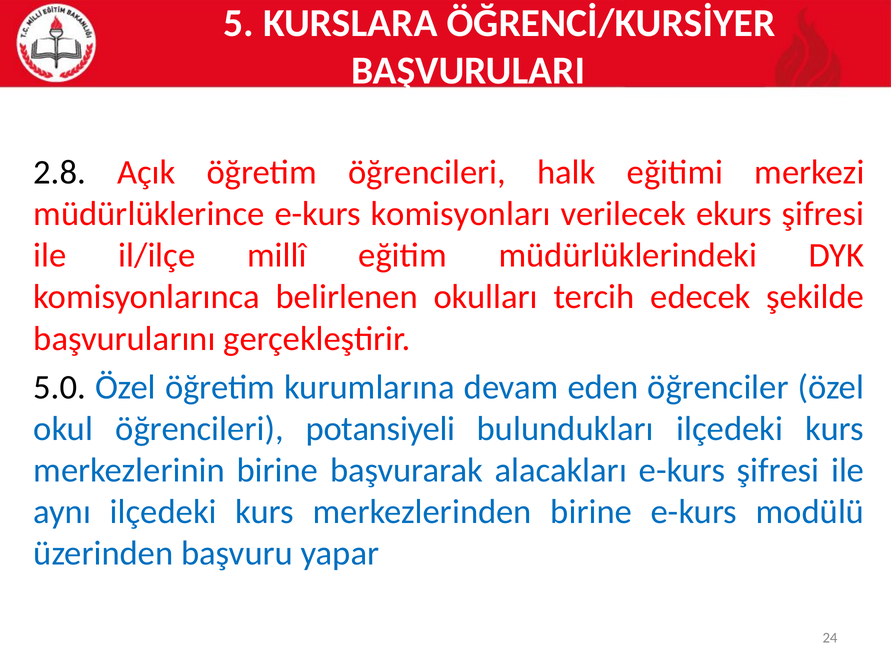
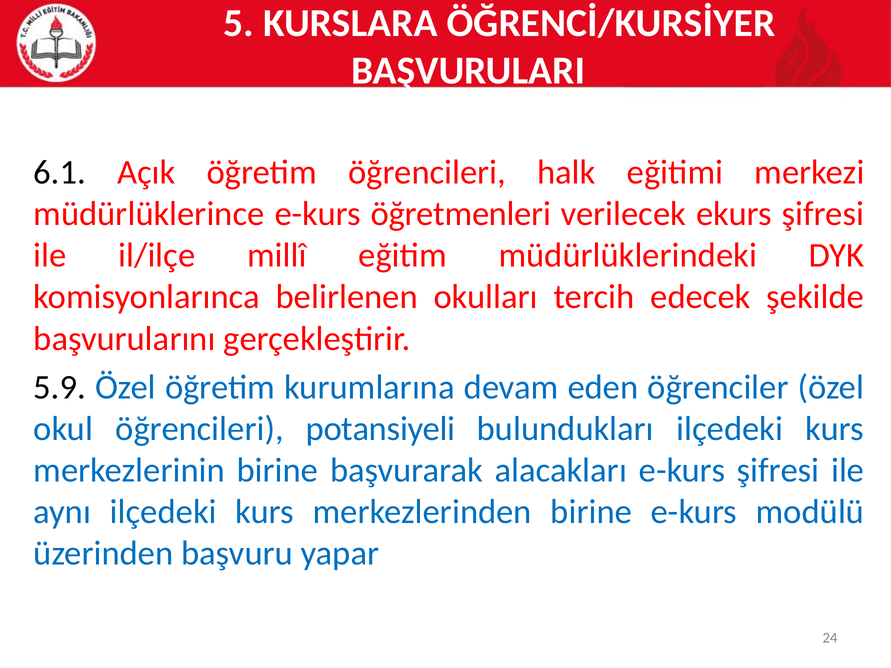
2.8: 2.8 -> 6.1
komisyonları: komisyonları -> öğretmenleri
5.0: 5.0 -> 5.9
